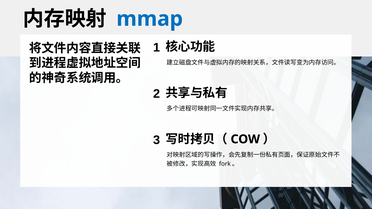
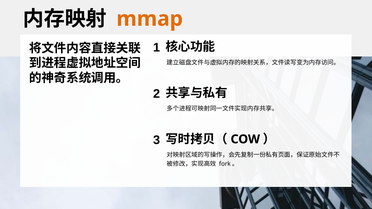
mmap colour: blue -> orange
